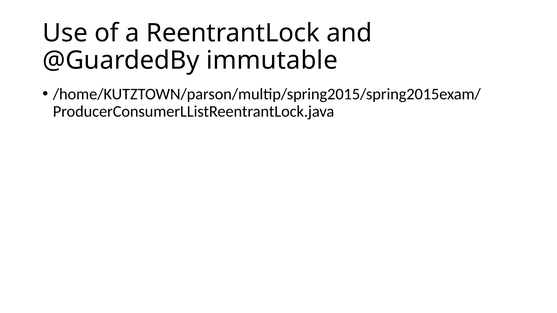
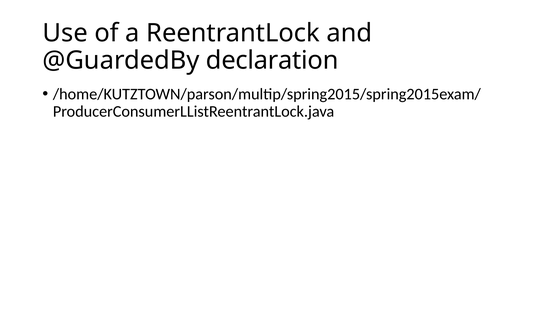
immutable: immutable -> declaration
